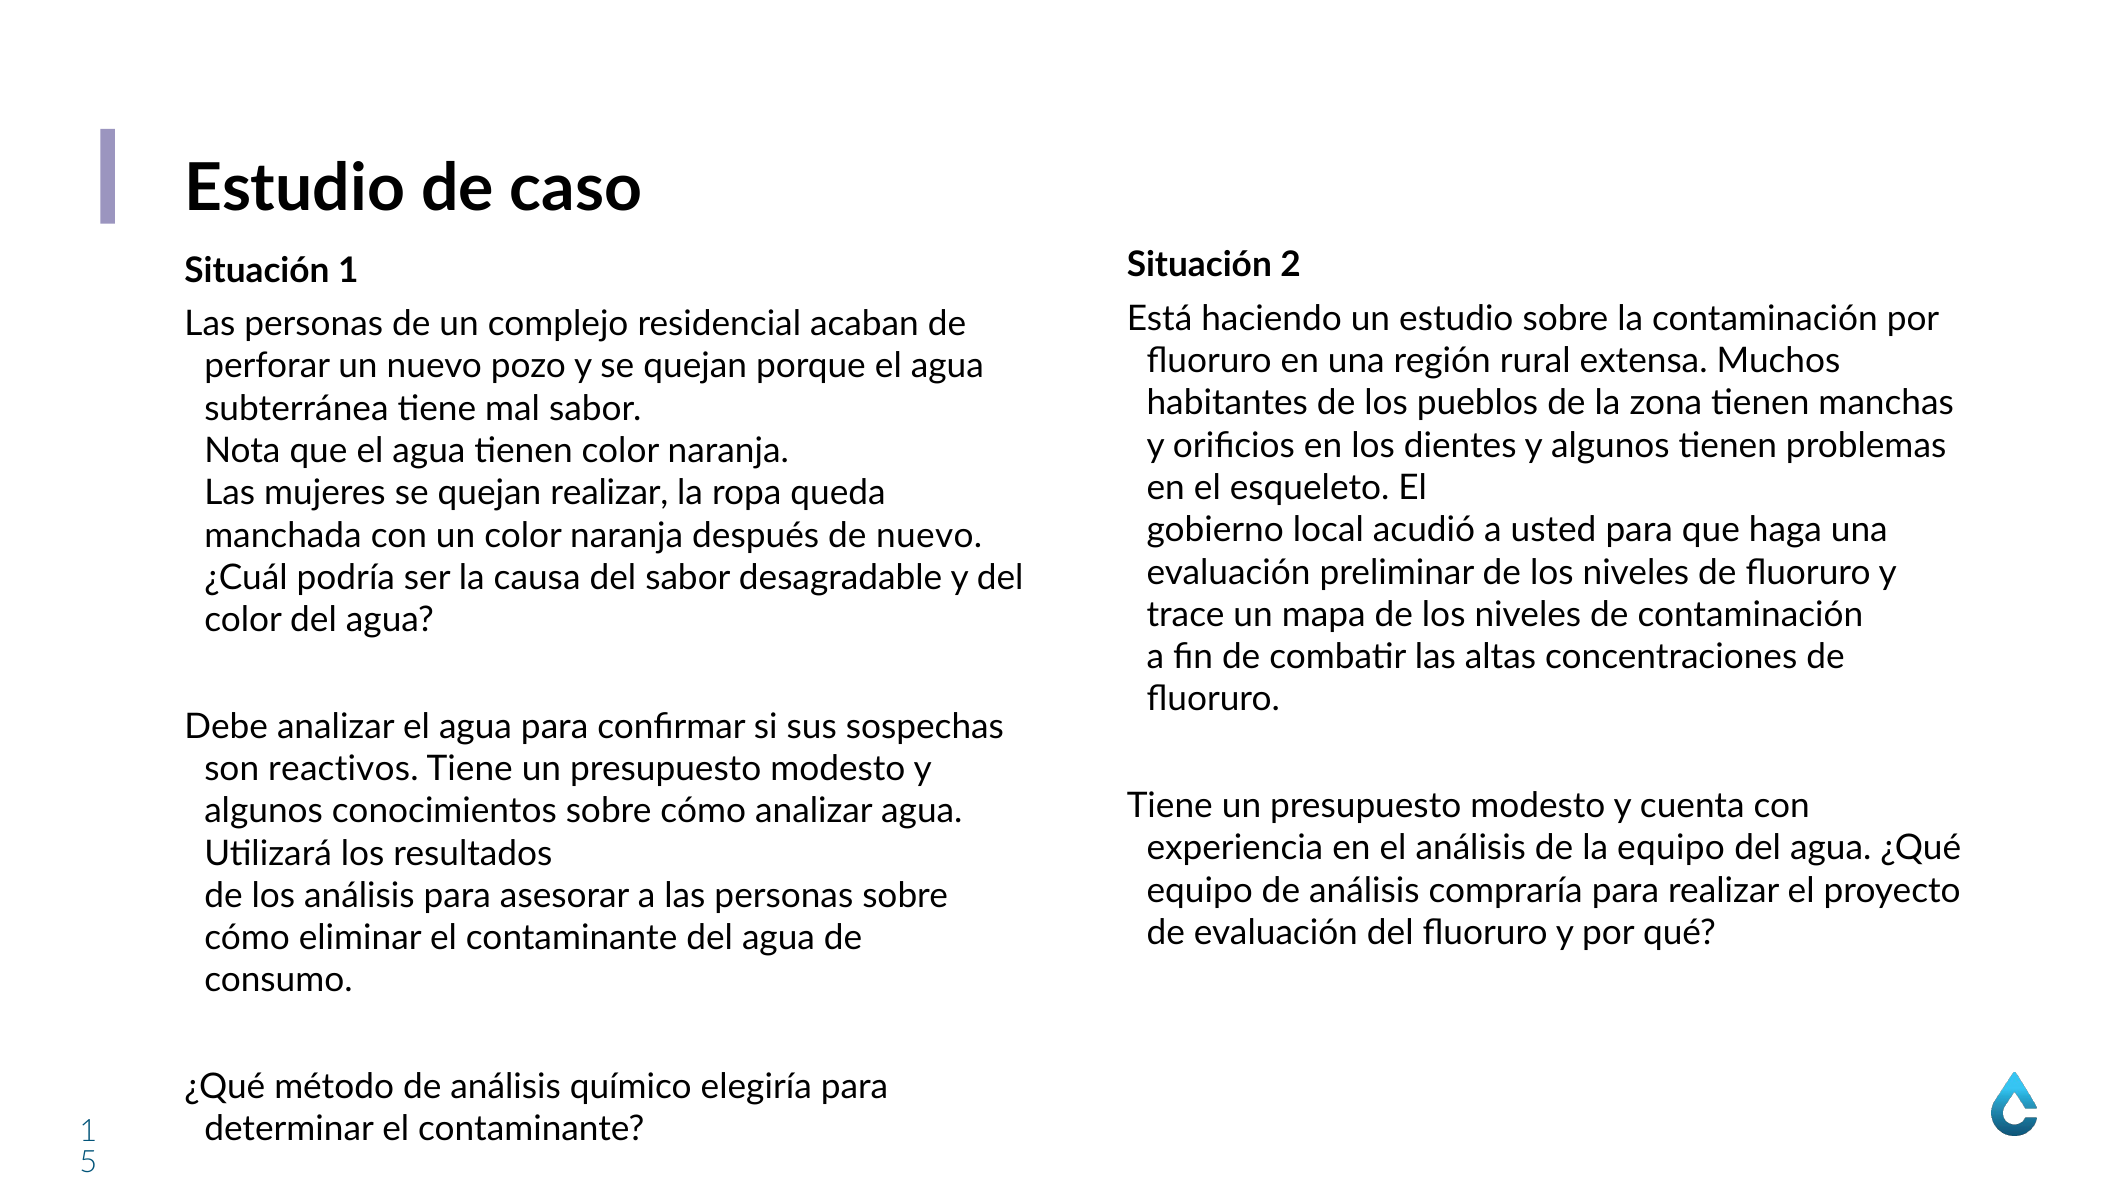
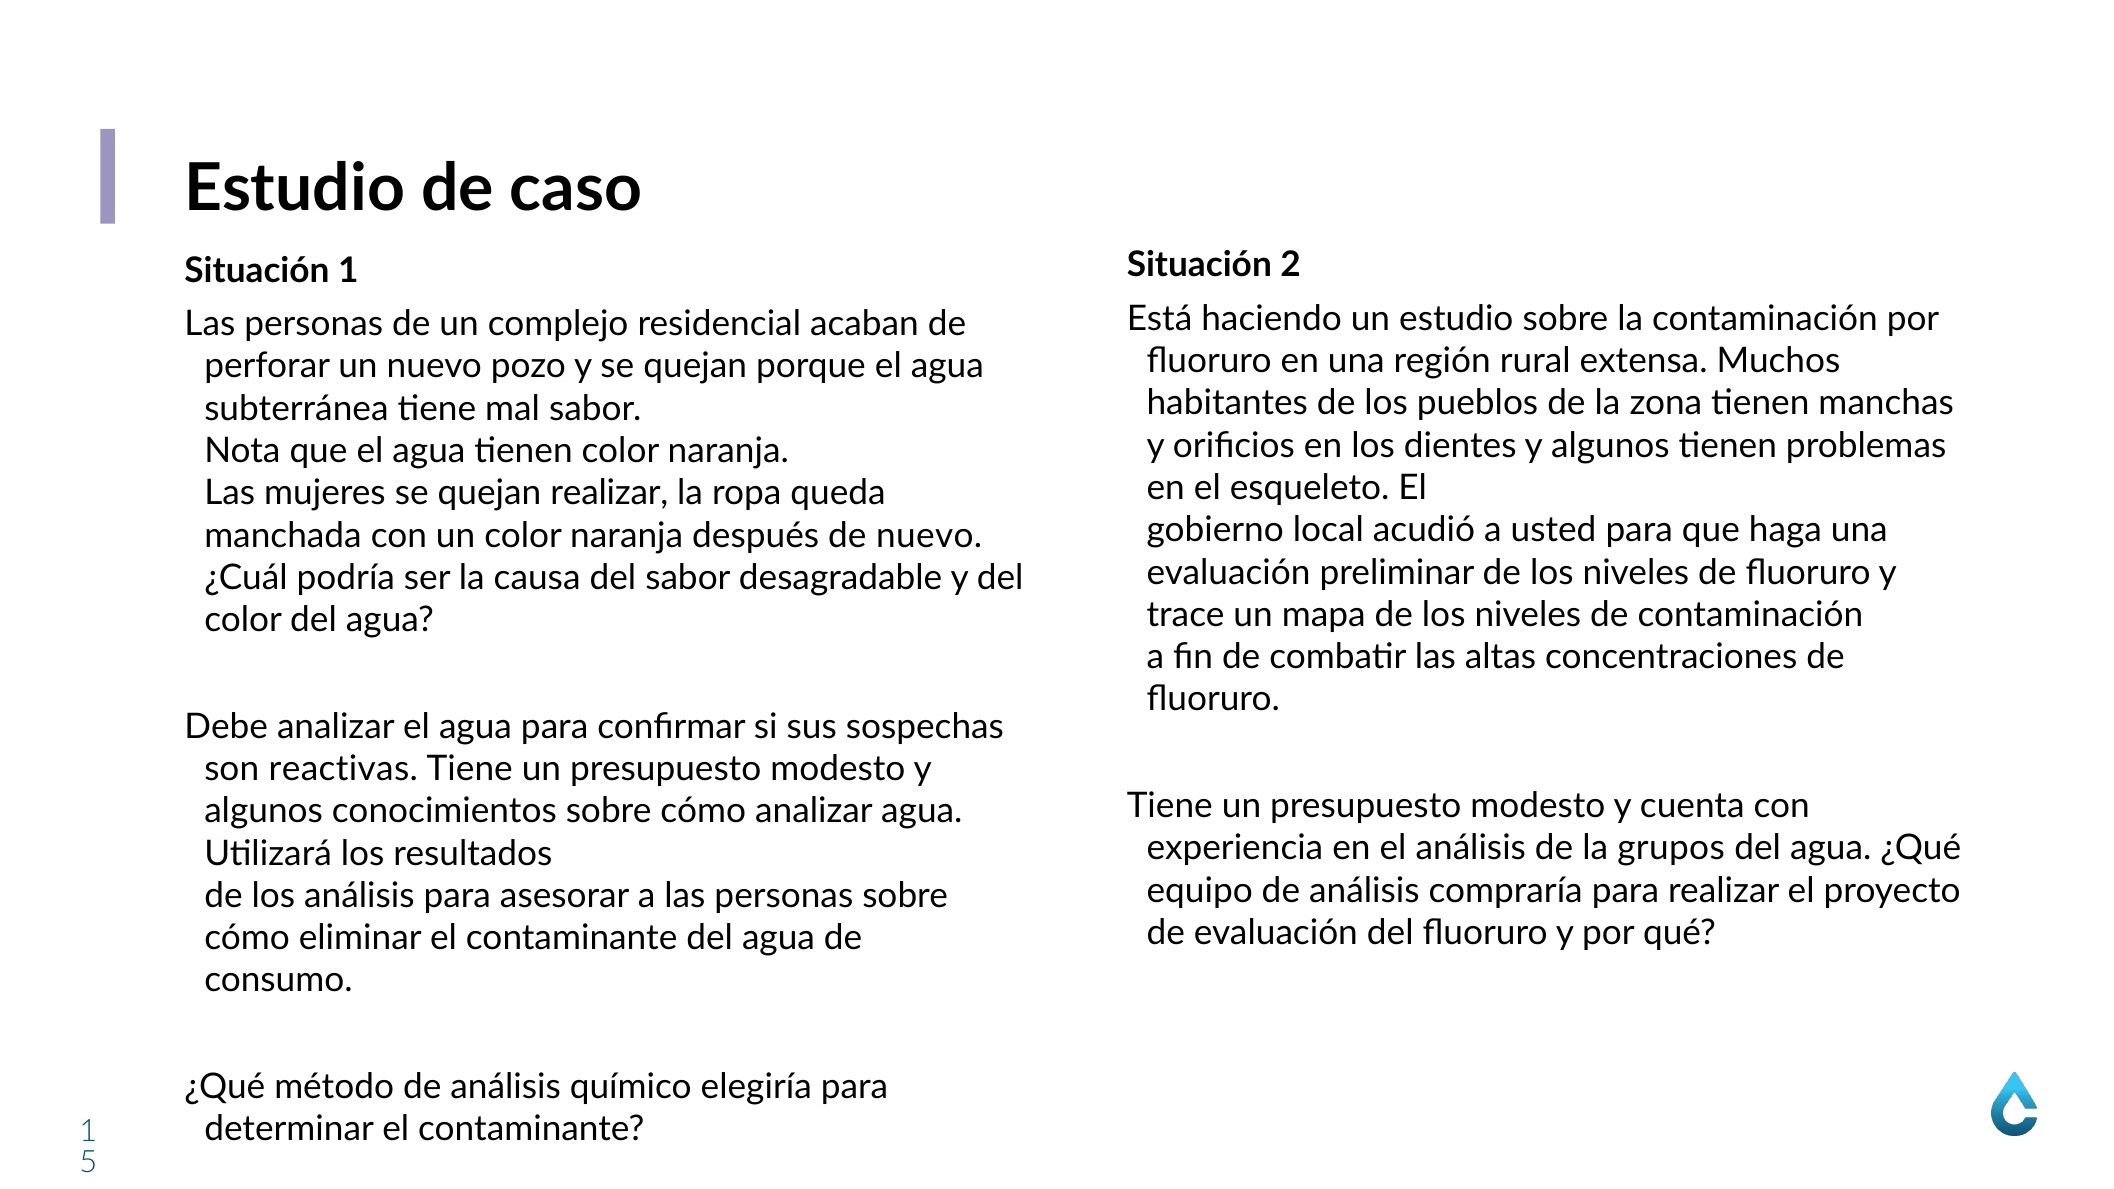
reactivos: reactivos -> reactivas
la equipo: equipo -> grupos
